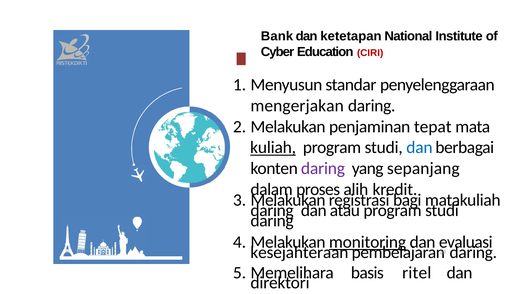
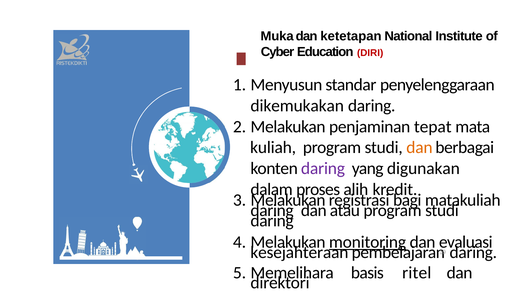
Bank: Bank -> Muka
CIRI: CIRI -> DIRI
mengerjakan: mengerjakan -> dikemukakan
kuliah underline: present -> none
dan at (419, 148) colour: blue -> orange
sepanjang: sepanjang -> digunakan
